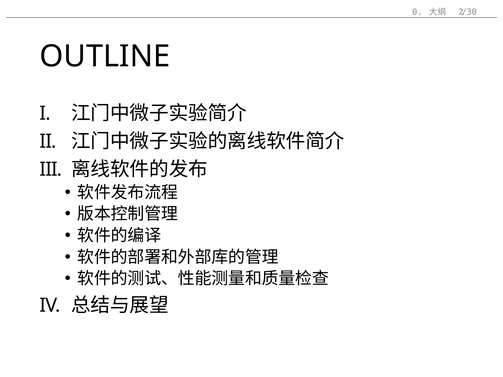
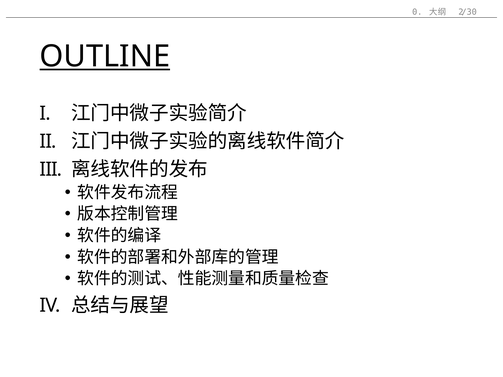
OUTLINE underline: none -> present
